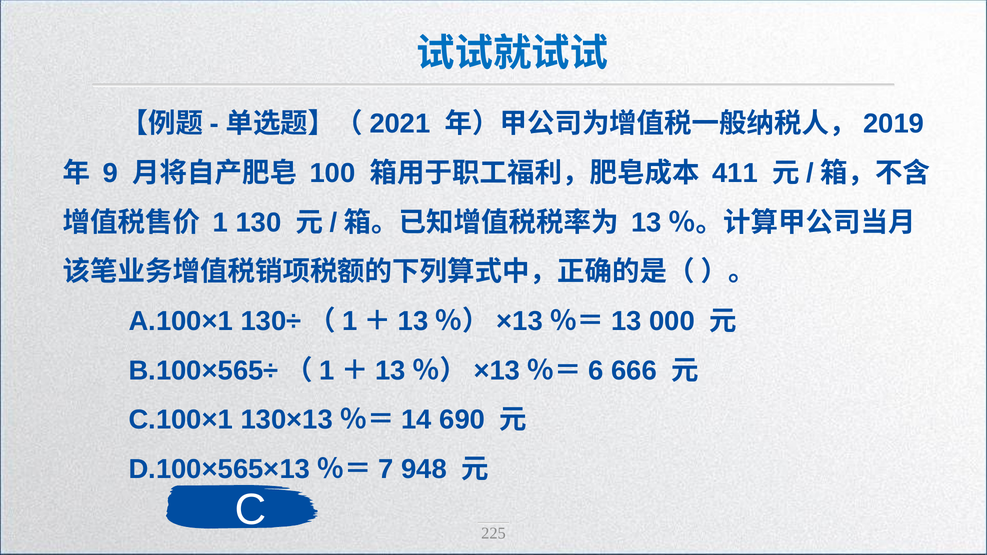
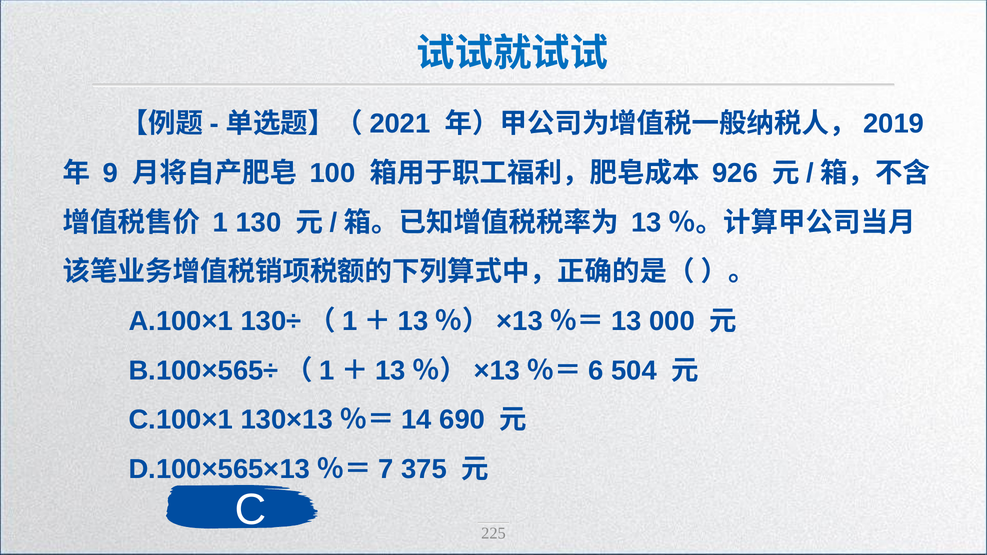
411: 411 -> 926
666: 666 -> 504
948: 948 -> 375
